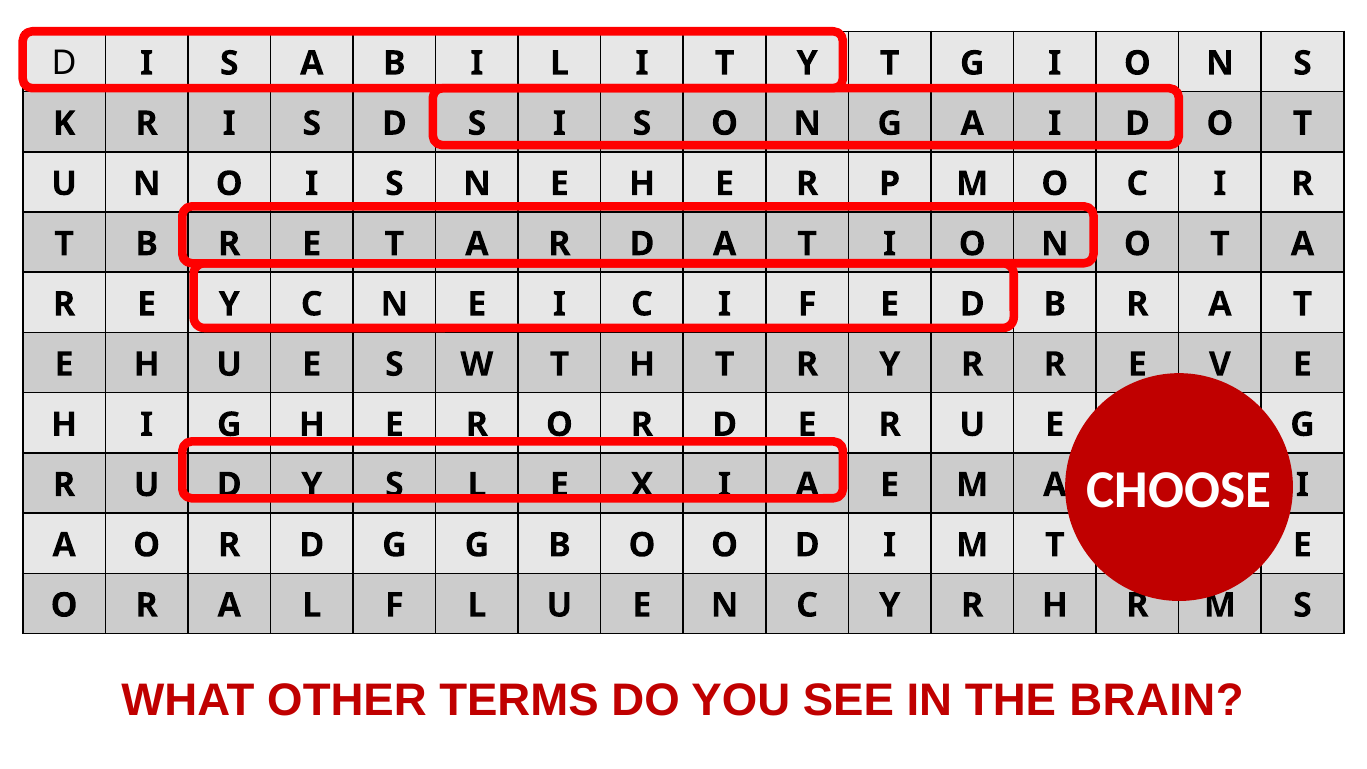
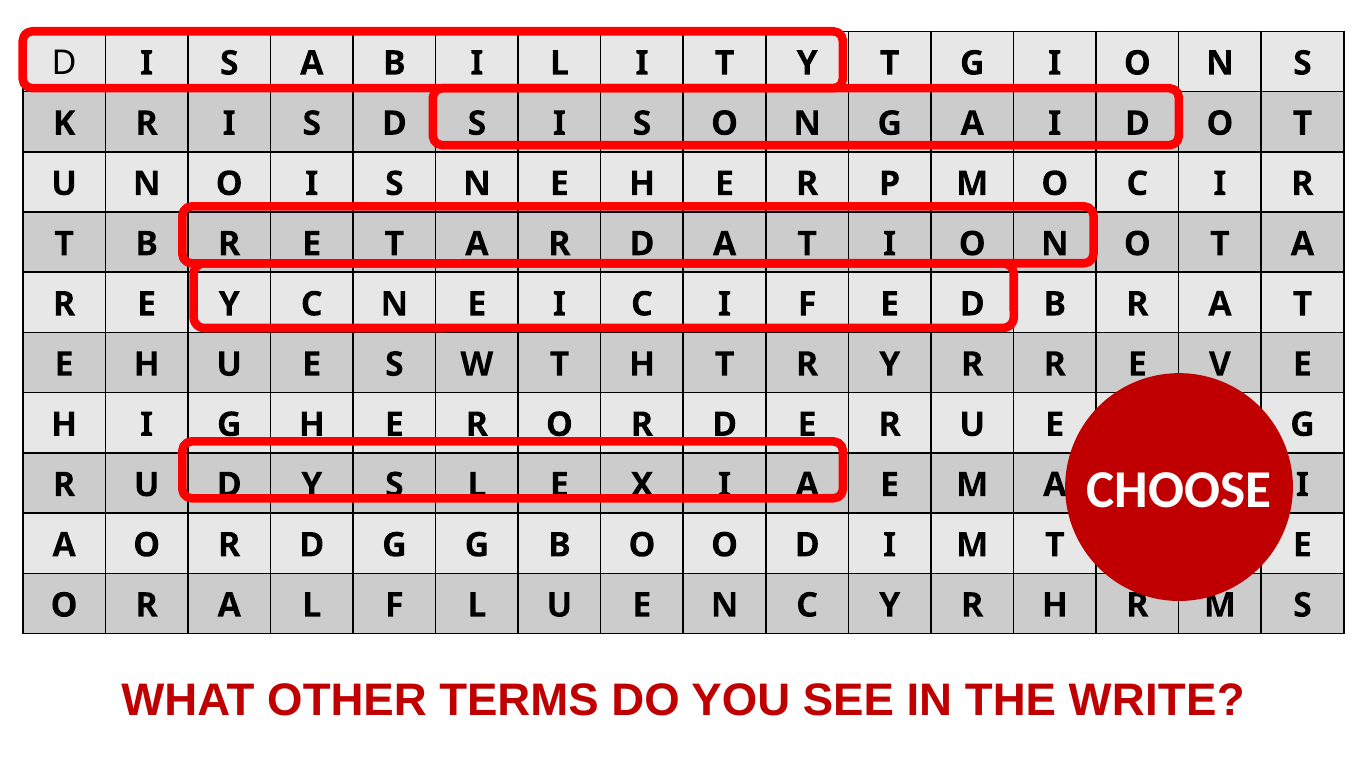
BRAIN: BRAIN -> WRITE
